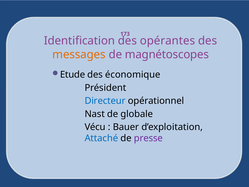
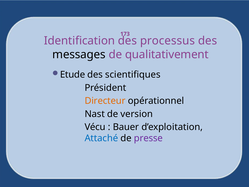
opérantes: opérantes -> processus
messages colour: orange -> black
magnétoscopes: magnétoscopes -> qualitativement
économique: économique -> scientifiques
Directeur colour: blue -> orange
globale: globale -> version
